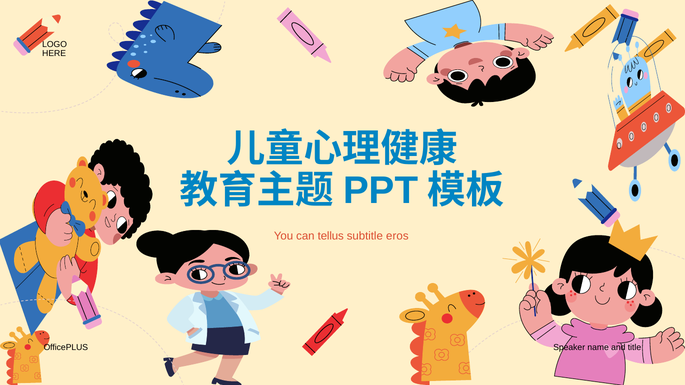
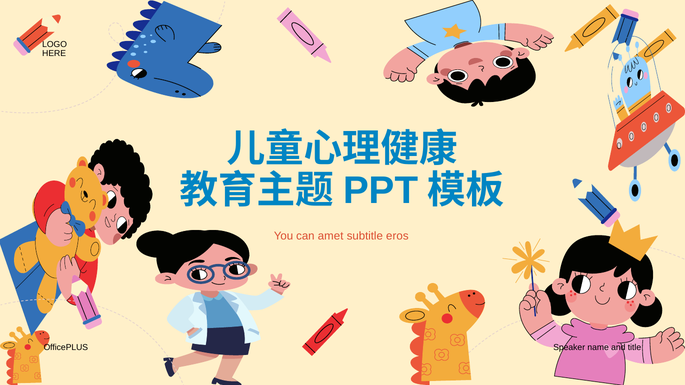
tellus: tellus -> amet
